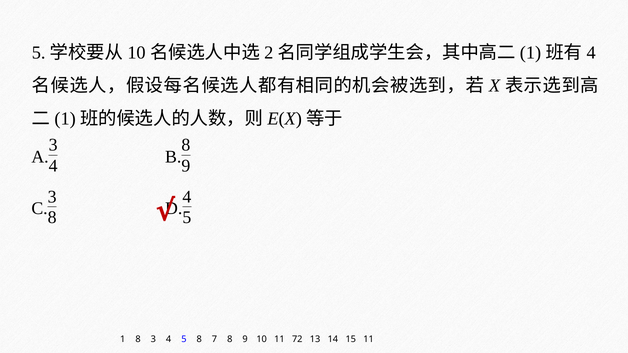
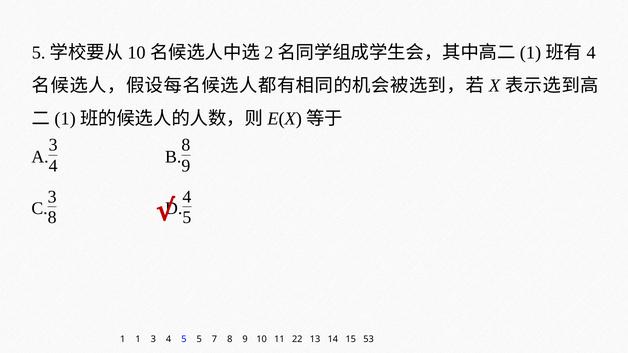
1 8: 8 -> 1
5 8: 8 -> 5
72: 72 -> 22
15 11: 11 -> 53
